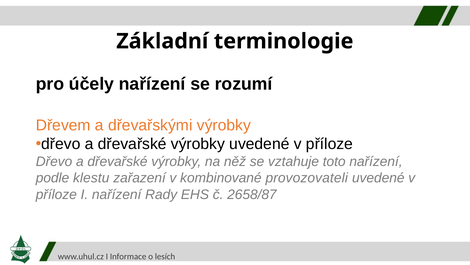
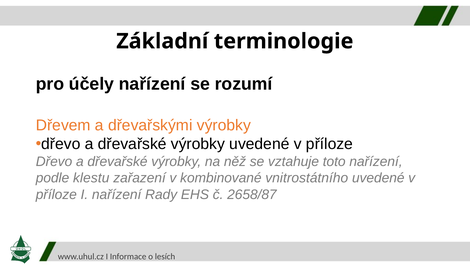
provozovateli: provozovateli -> vnitrostátního
